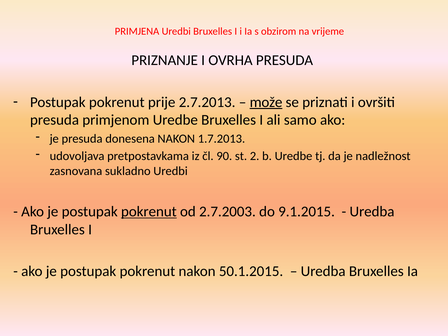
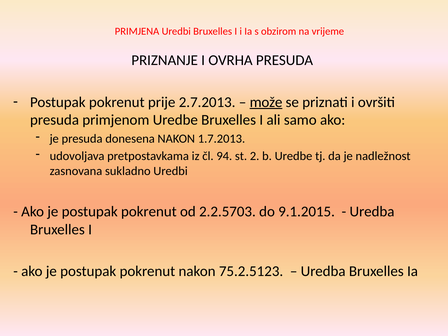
90: 90 -> 94
pokrenut at (149, 212) underline: present -> none
2.7.2003: 2.7.2003 -> 2.2.5703
50.1.2015: 50.1.2015 -> 75.2.5123
